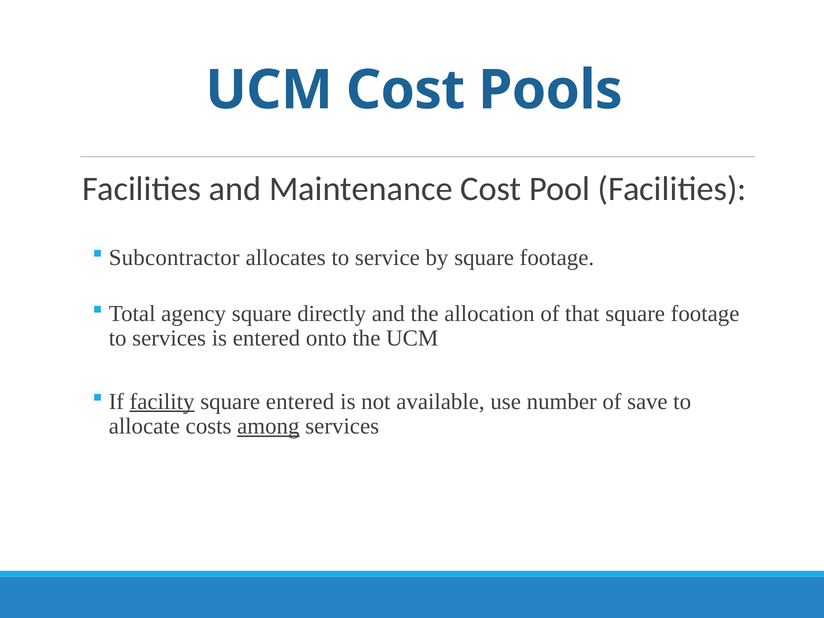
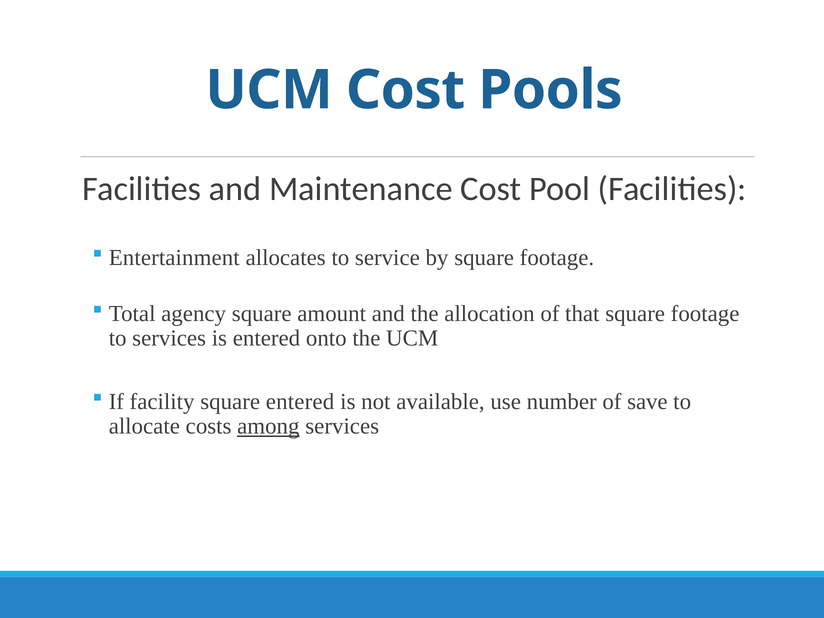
Subcontractor: Subcontractor -> Entertainment
directly: directly -> amount
facility underline: present -> none
